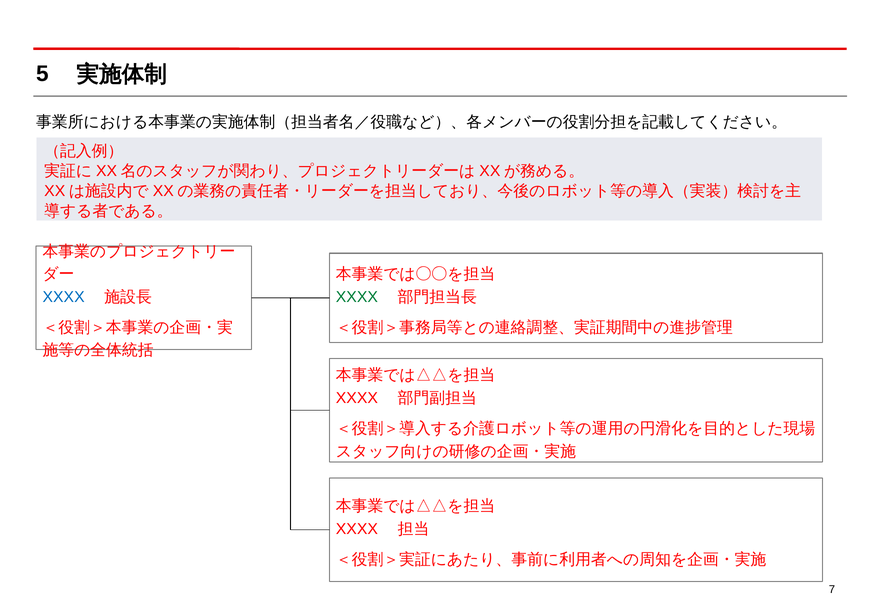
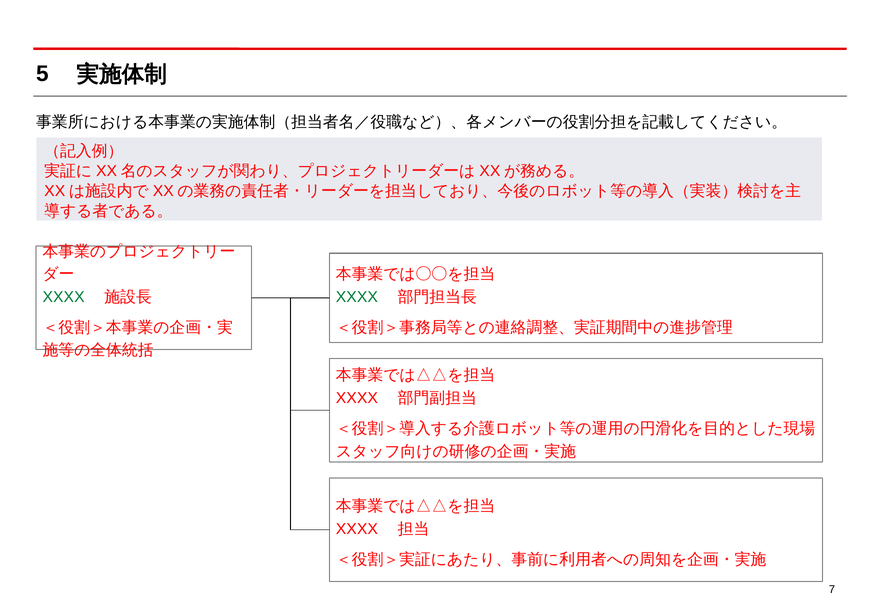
XXXX at (64, 297) colour: blue -> green
